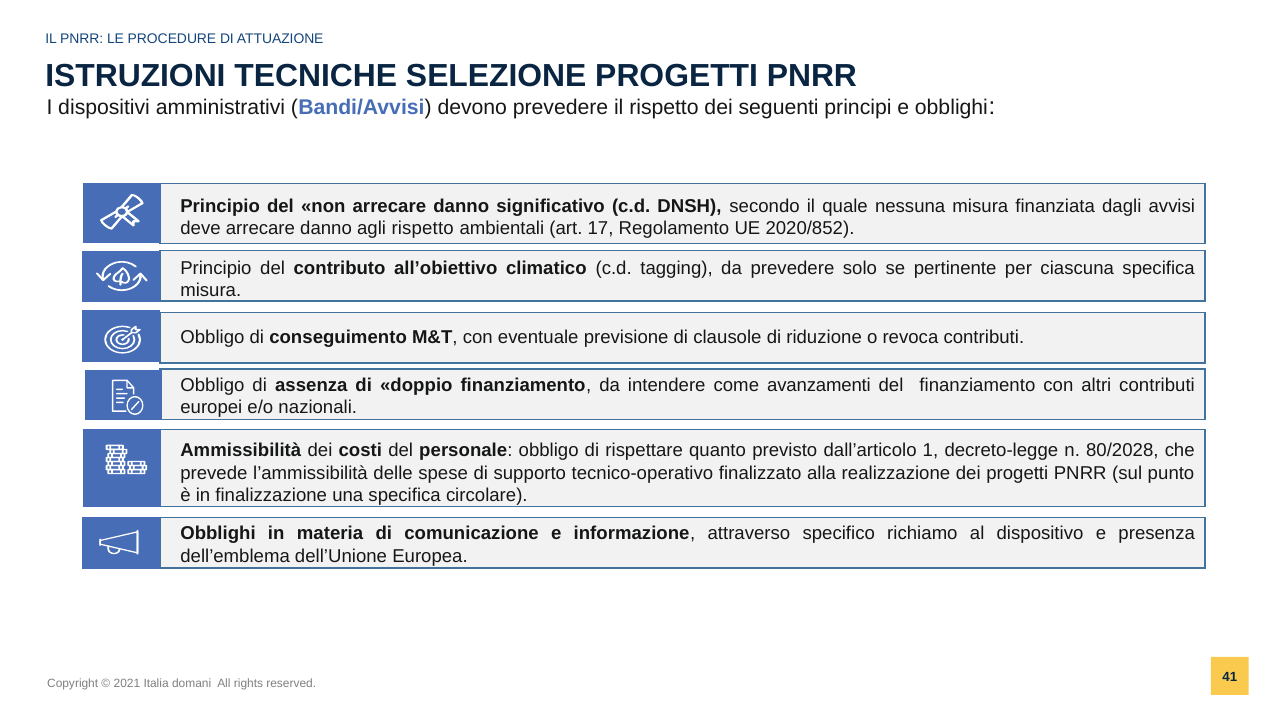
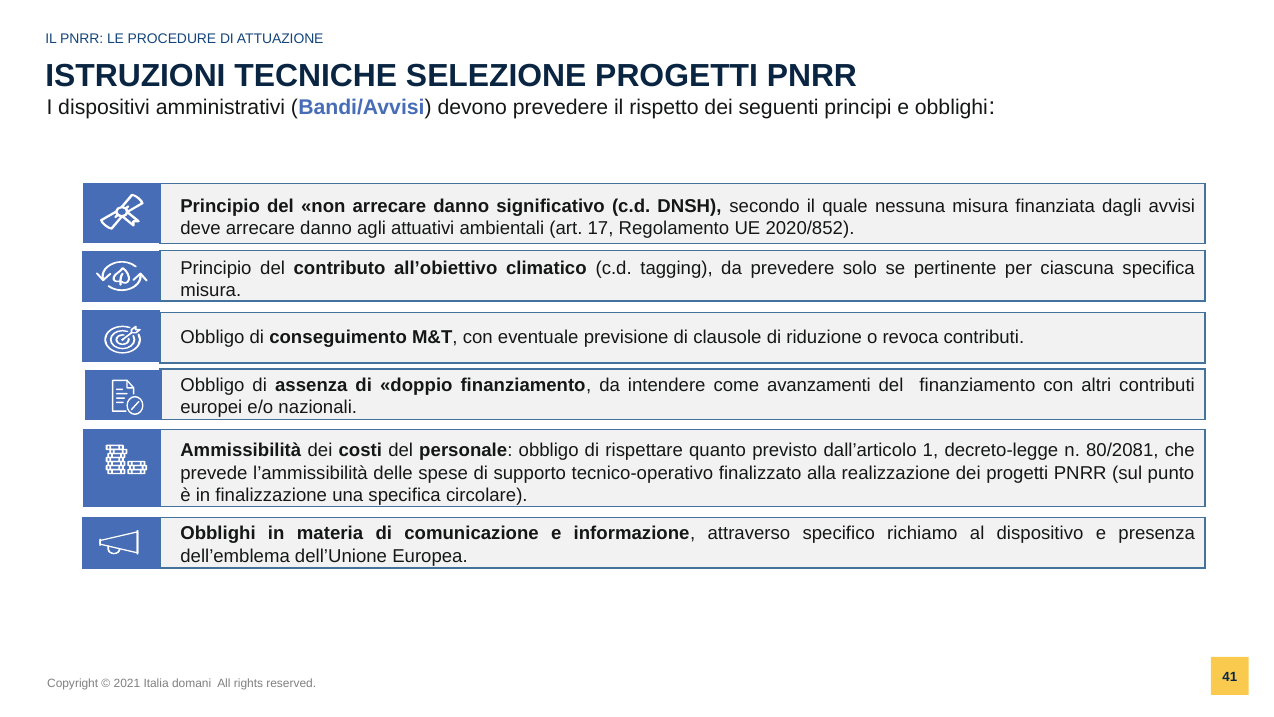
agli rispetto: rispetto -> attuativi
80/2028: 80/2028 -> 80/2081
